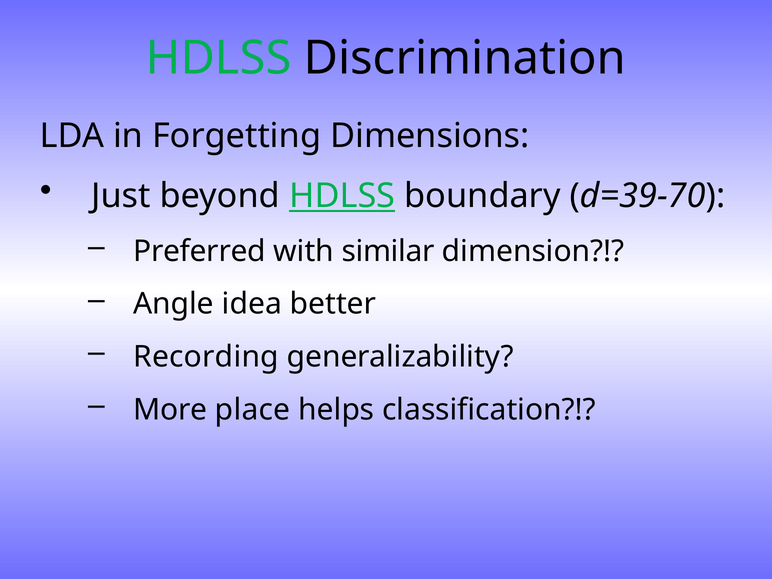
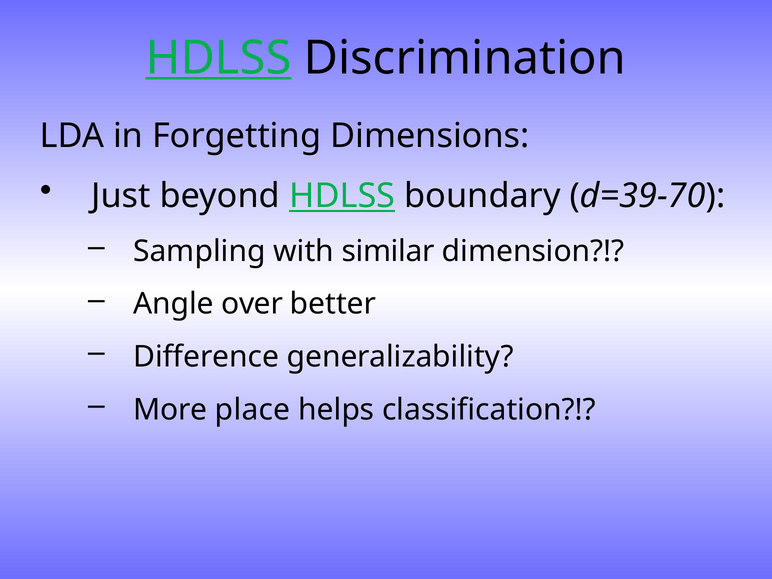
HDLSS at (218, 58) underline: none -> present
Preferred: Preferred -> Sampling
idea: idea -> over
Recording: Recording -> Difference
